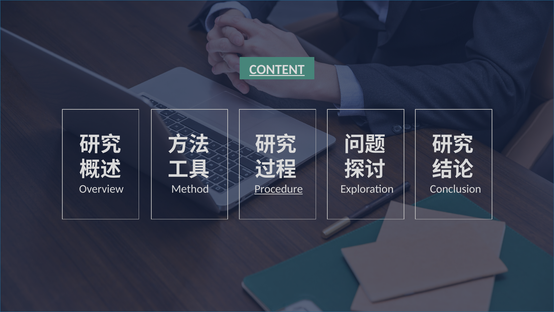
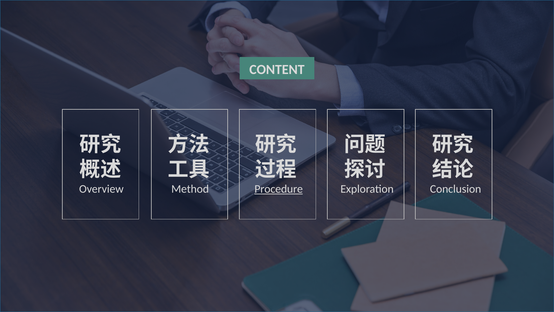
CONTENT underline: present -> none
